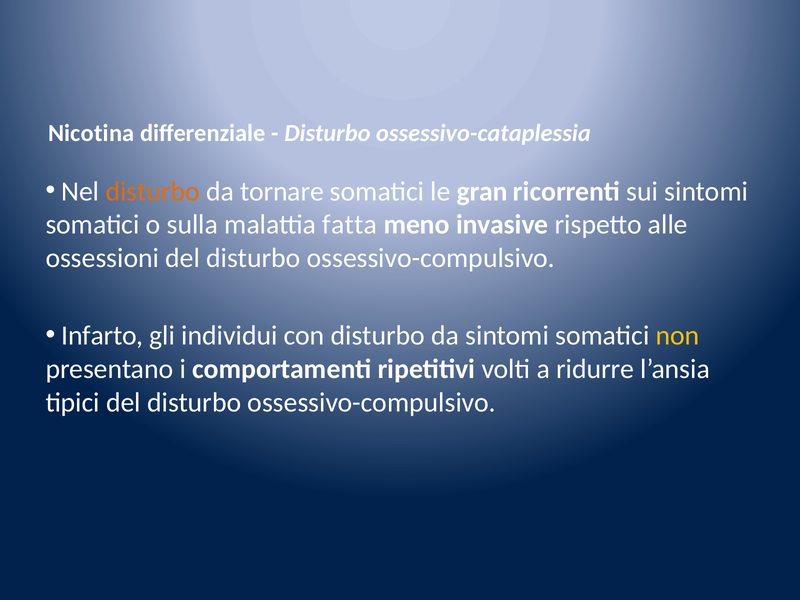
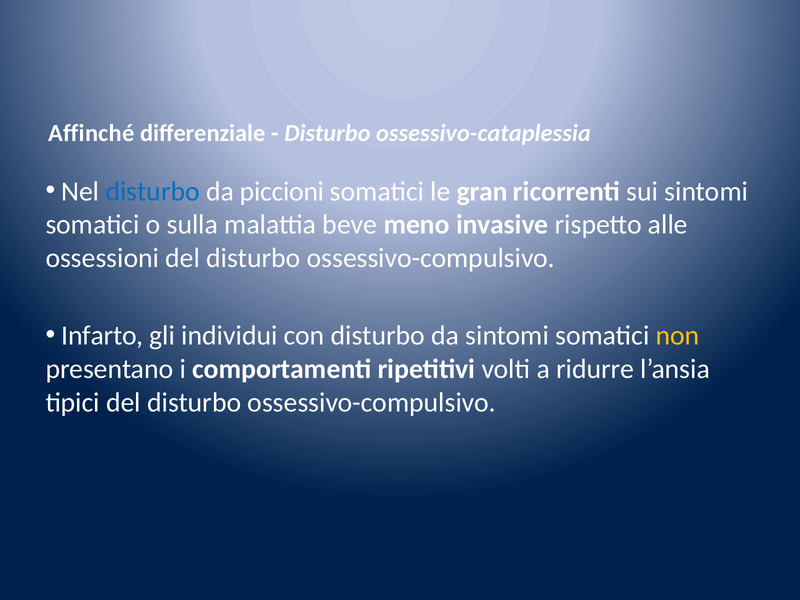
Nicotina: Nicotina -> Affinché
disturbo at (153, 191) colour: orange -> blue
tornare: tornare -> piccioni
fatta: fatta -> beve
